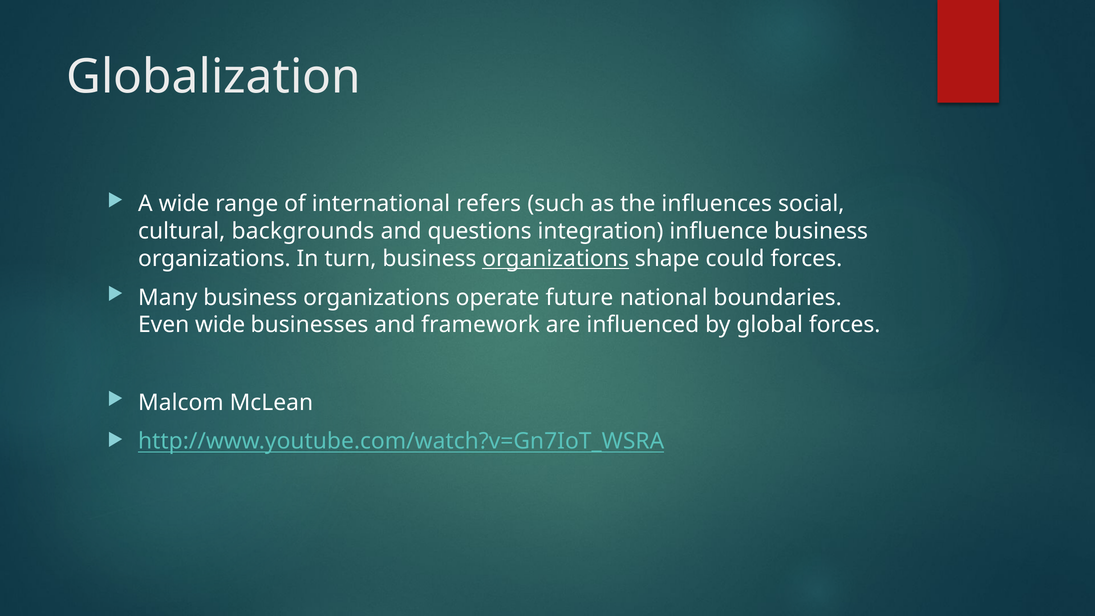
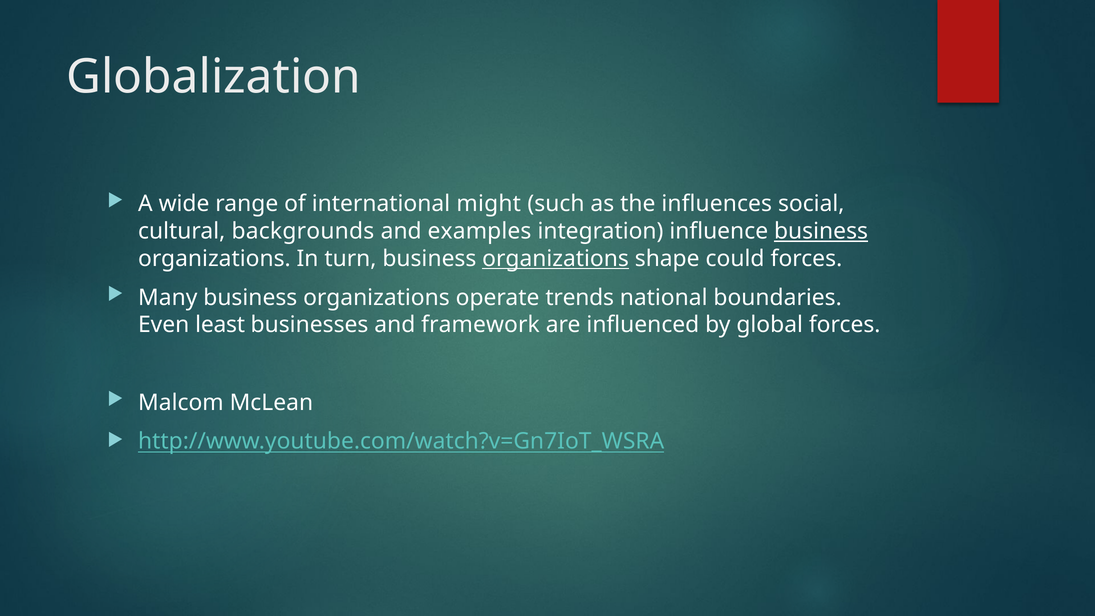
refers: refers -> might
questions: questions -> examples
business at (821, 231) underline: none -> present
future: future -> trends
Even wide: wide -> least
